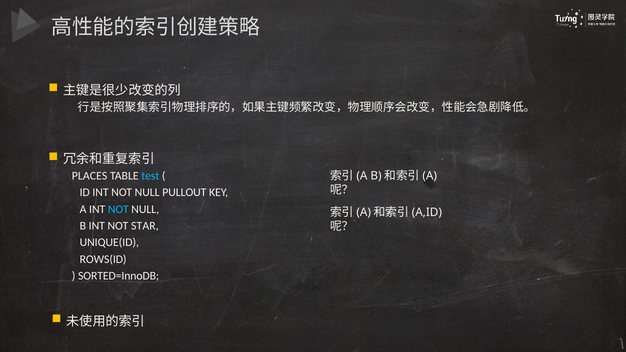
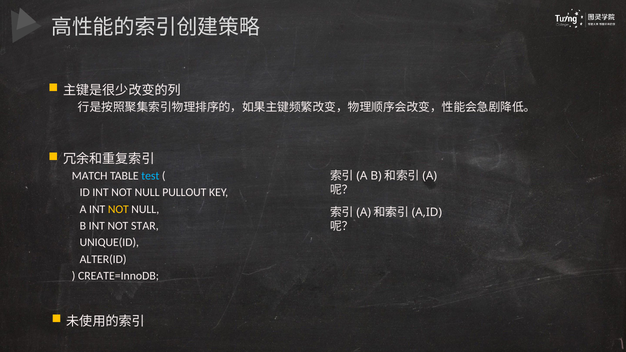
PLACES: PLACES -> MATCH
NOT at (118, 209) colour: light blue -> yellow
ROWS(ID: ROWS(ID -> ALTER(ID
SORTED=InnoDB: SORTED=InnoDB -> CREATE=InnoDB
